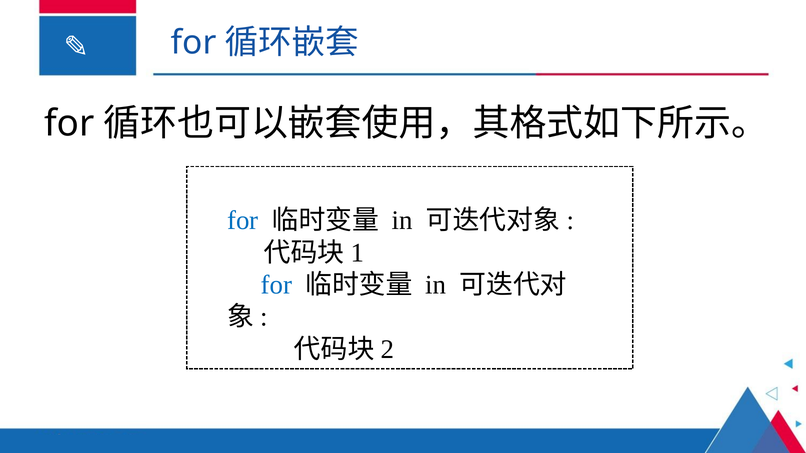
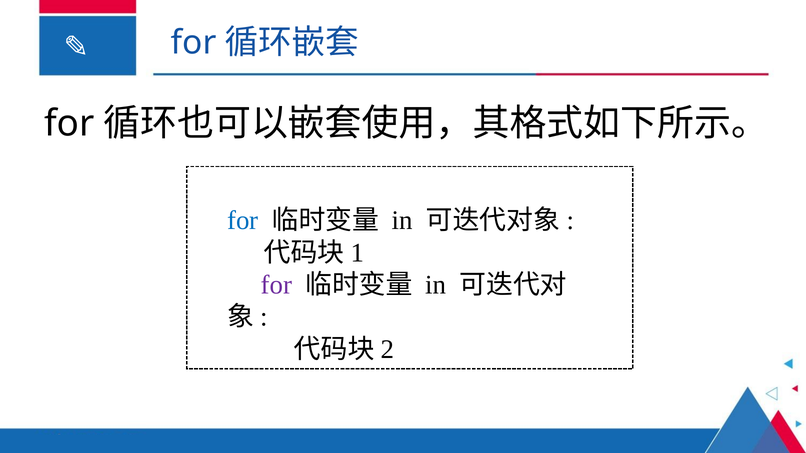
for at (276, 285) colour: blue -> purple
